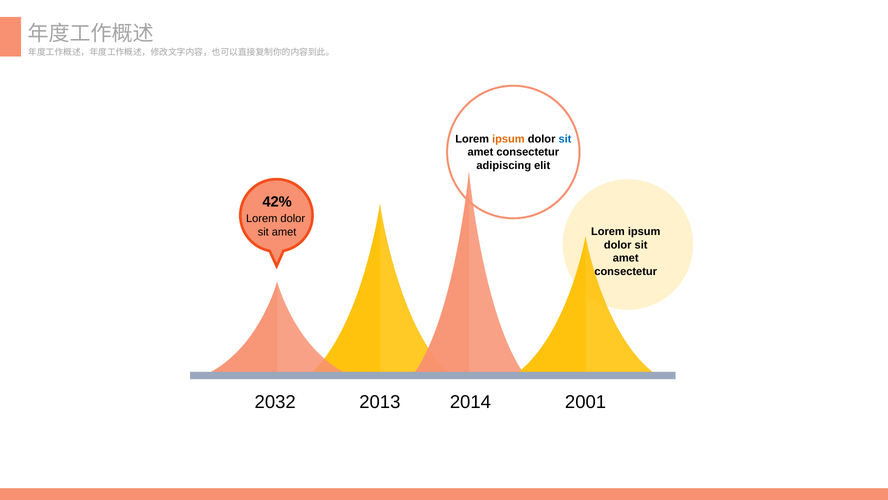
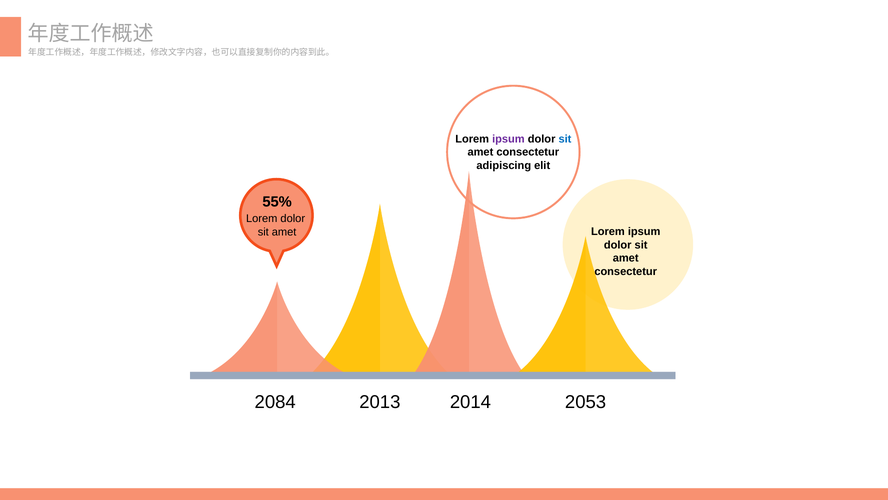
ipsum at (508, 139) colour: orange -> purple
42%: 42% -> 55%
2032: 2032 -> 2084
2001: 2001 -> 2053
